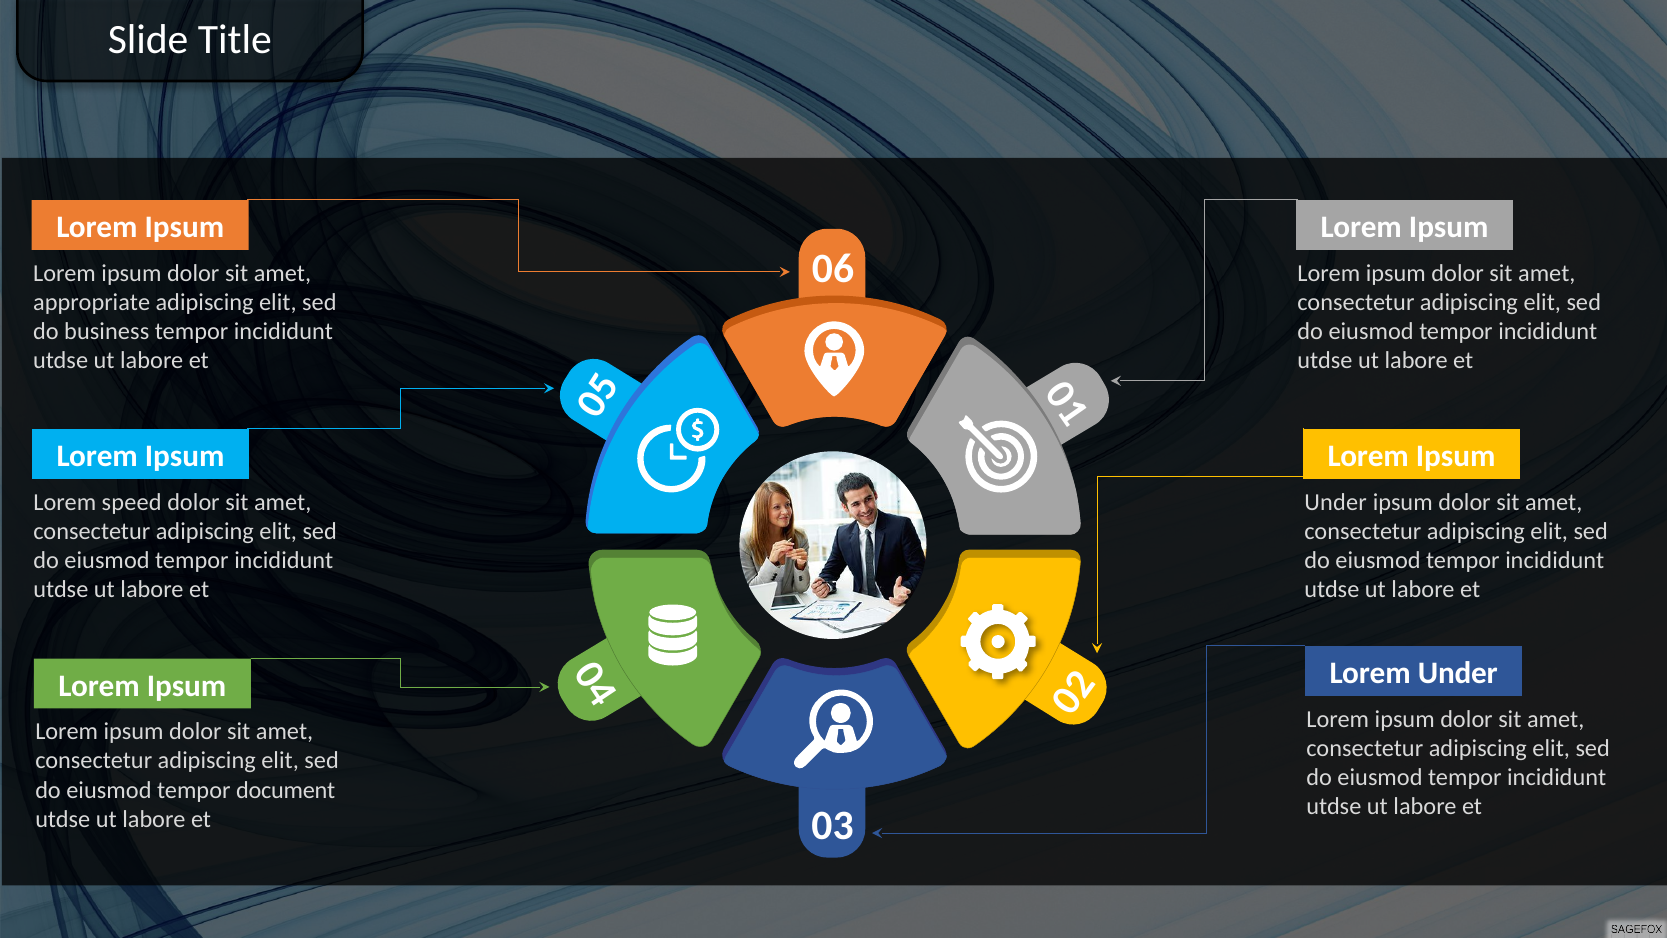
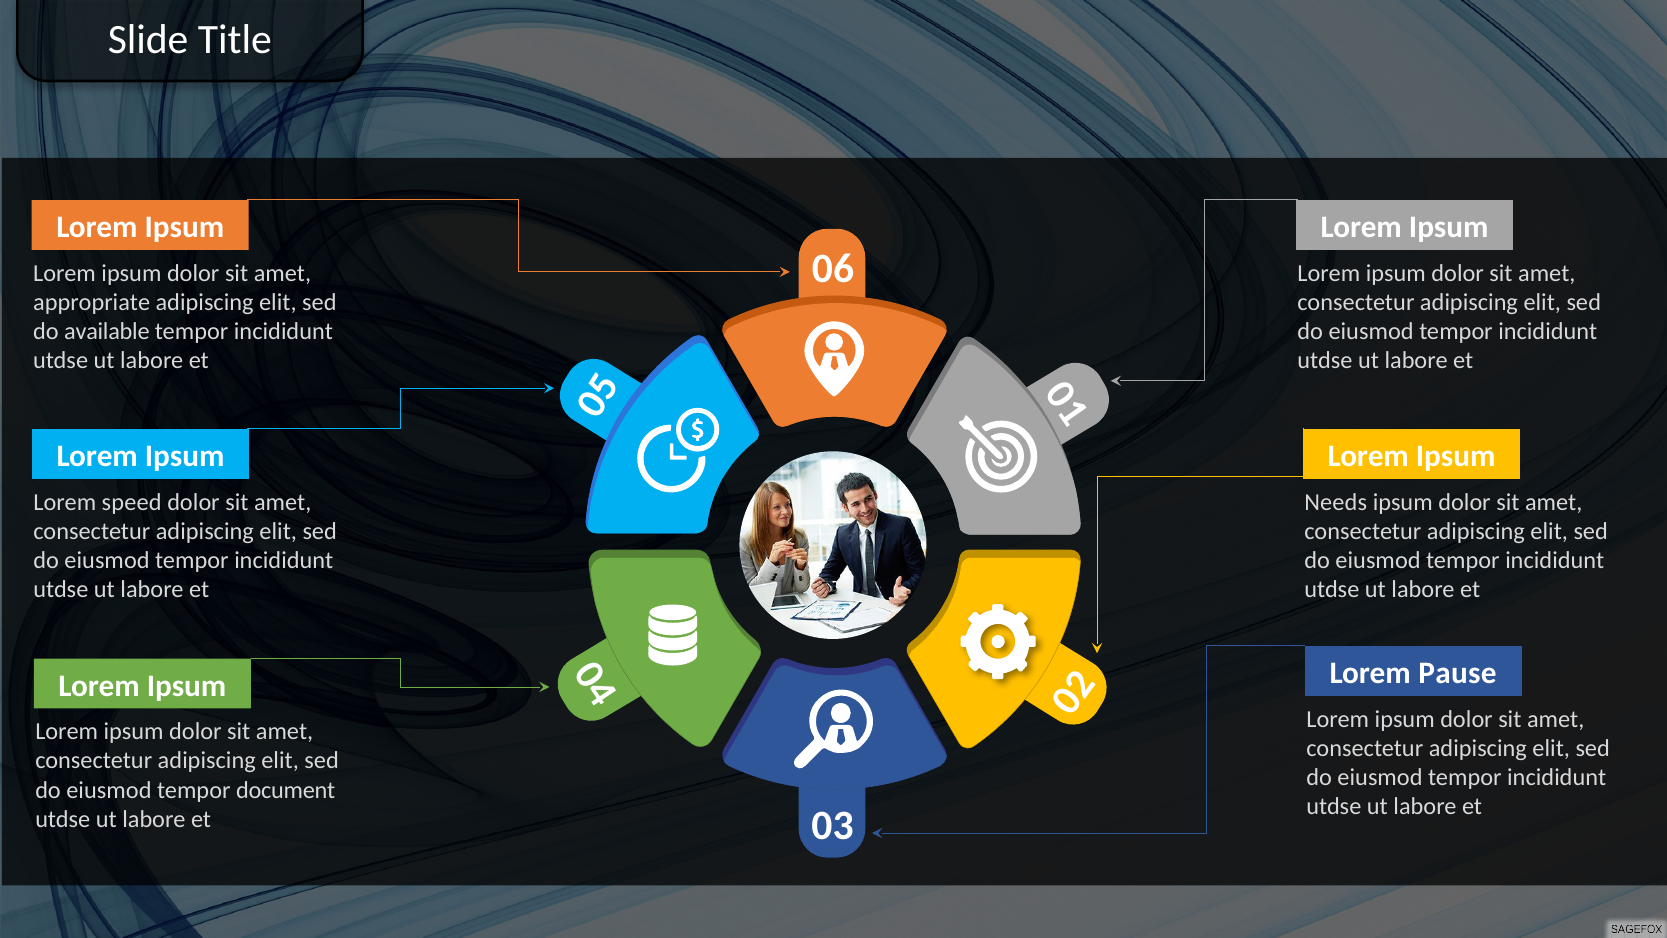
business: business -> available
Under at (1336, 502): Under -> Needs
Lorem Under: Under -> Pause
